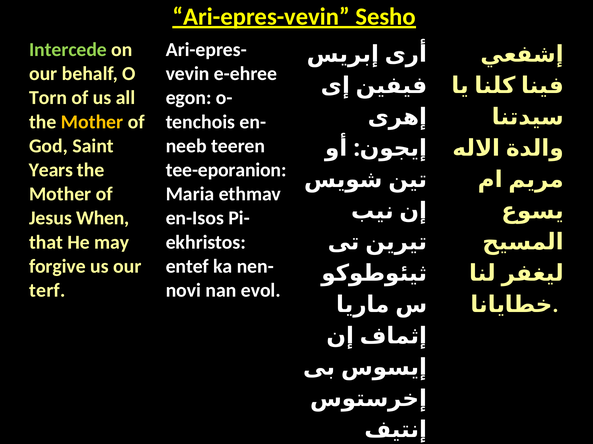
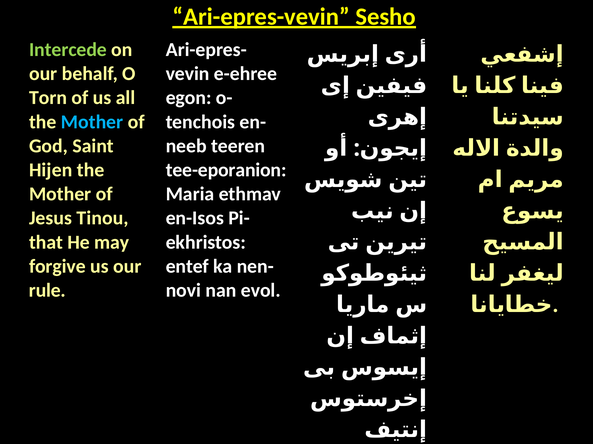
Mother at (92, 122) colour: yellow -> light blue
Years: Years -> Hijen
When: When -> Tinou
terf: terf -> rule
